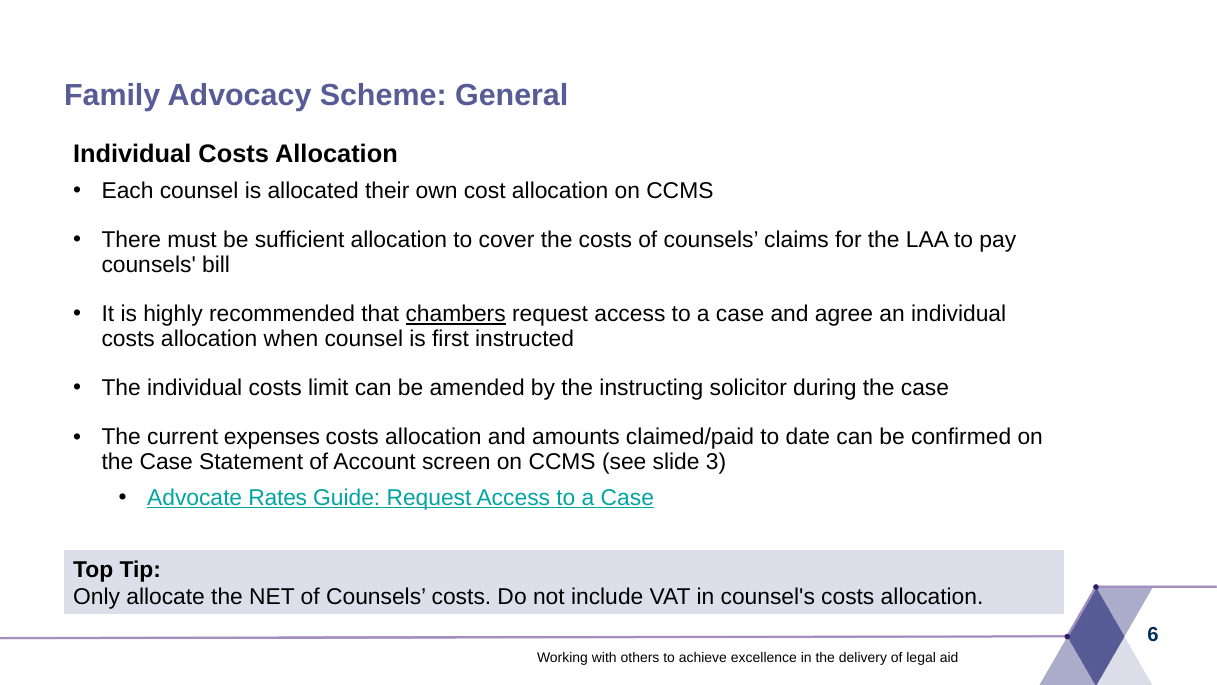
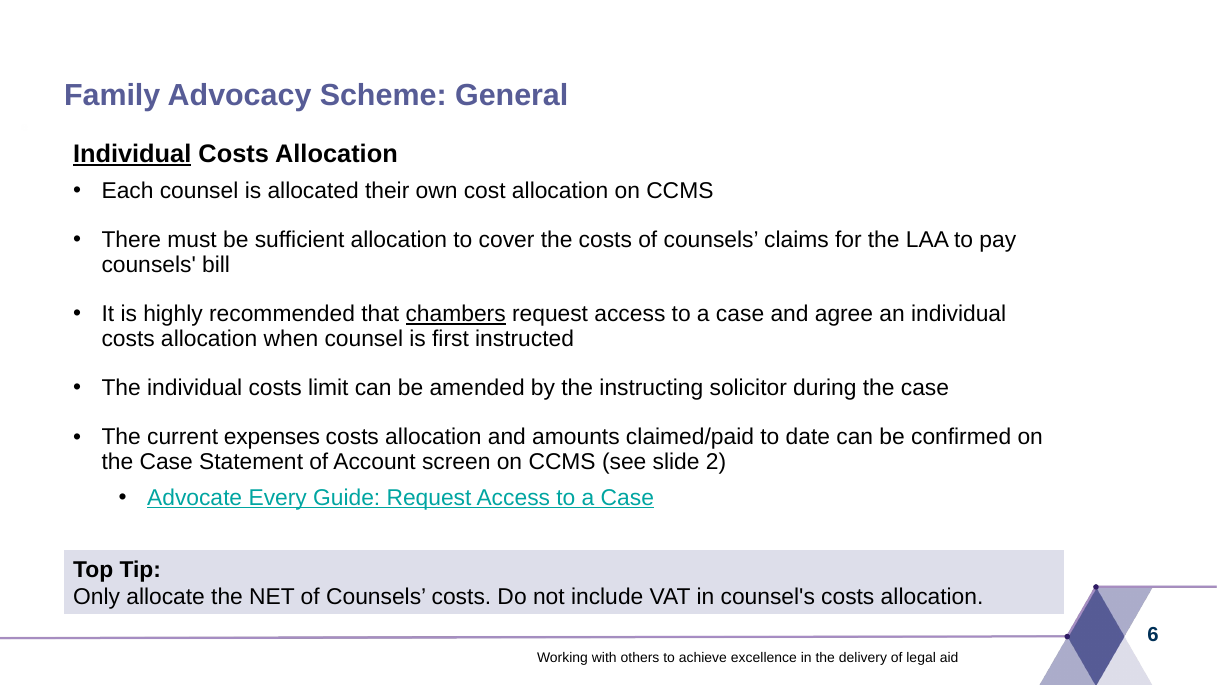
Individual at (132, 154) underline: none -> present
3: 3 -> 2
Rates: Rates -> Every
